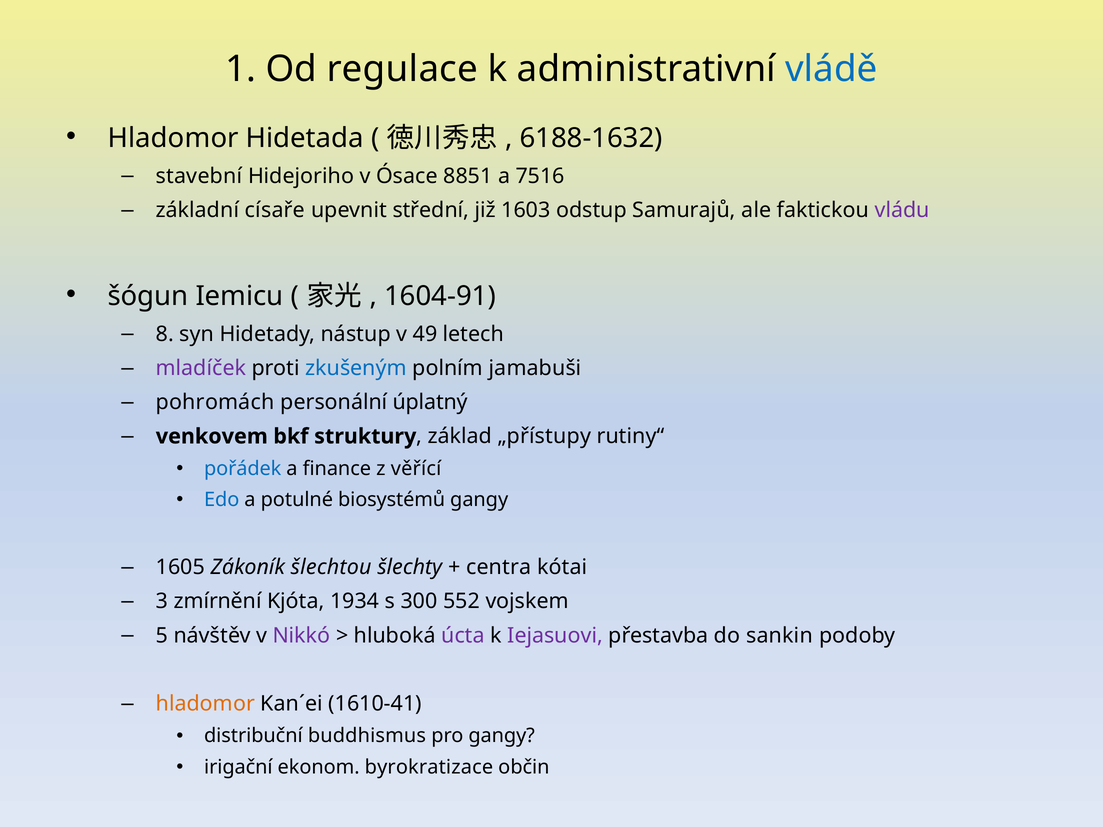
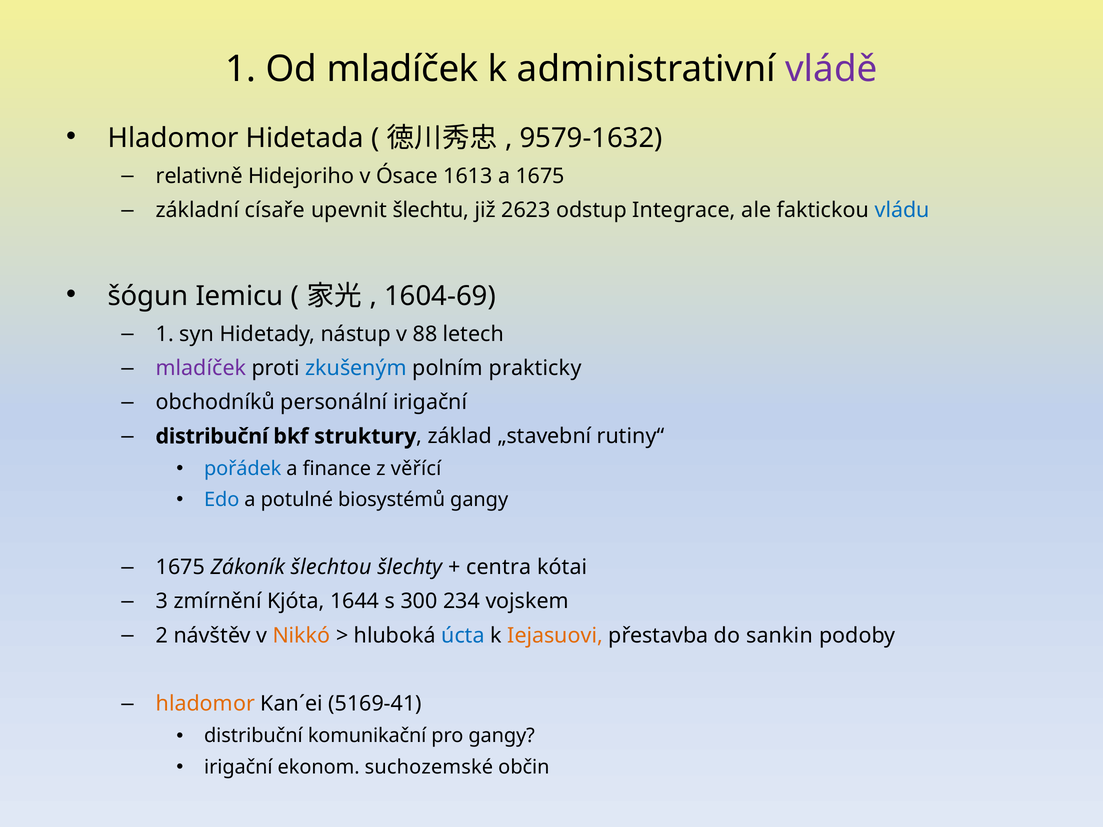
Od regulace: regulace -> mladíček
vládě colour: blue -> purple
6188-1632: 6188-1632 -> 9579-1632
stavební: stavební -> relativně
8851: 8851 -> 1613
a 7516: 7516 -> 1675
střední: střední -> šlechtu
1603: 1603 -> 2623
Samurajů: Samurajů -> Integrace
vládu colour: purple -> blue
1604-91: 1604-91 -> 1604-69
8 at (165, 334): 8 -> 1
49: 49 -> 88
jamabuši: jamabuši -> prakticky
pohromách: pohromách -> obchodníků
personální úplatný: úplatný -> irigační
venkovem at (212, 437): venkovem -> distribuční
„přístupy: „přístupy -> „stavební
1605 at (180, 567): 1605 -> 1675
1934: 1934 -> 1644
552: 552 -> 234
5: 5 -> 2
Nikkó colour: purple -> orange
úcta colour: purple -> blue
Iejasuovi colour: purple -> orange
1610-41: 1610-41 -> 5169-41
buddhismus: buddhismus -> komunikační
byrokratizace: byrokratizace -> suchozemské
